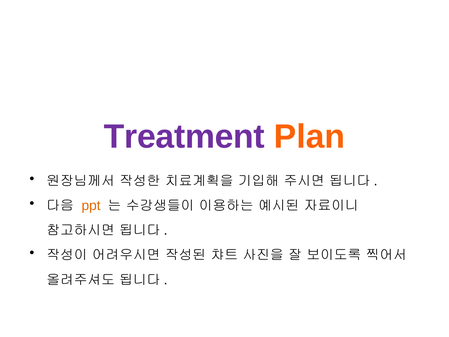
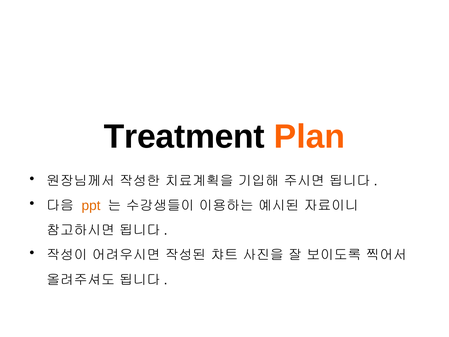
Treatment colour: purple -> black
